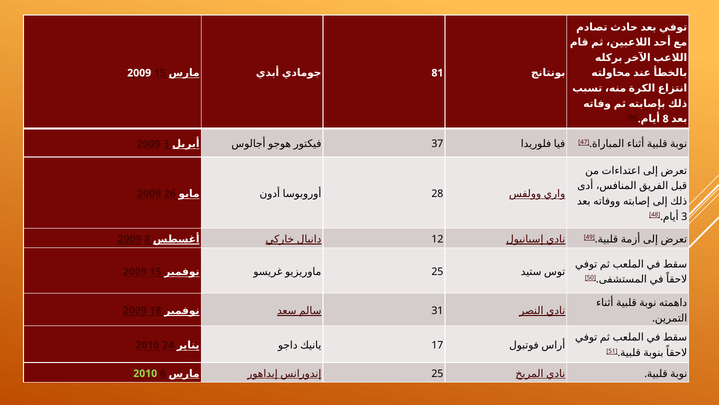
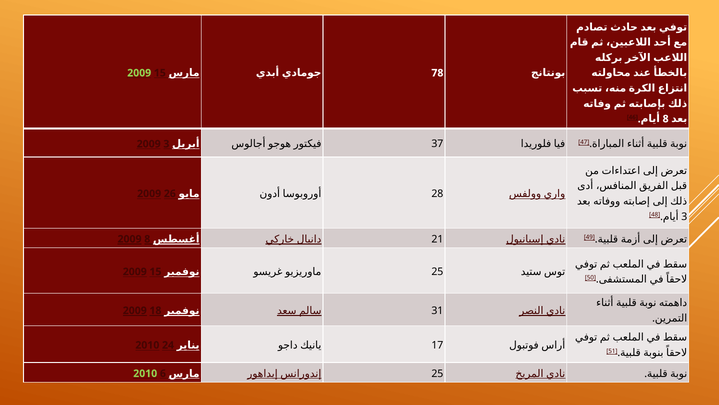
2009 at (139, 73) colour: white -> light green
81: 81 -> 78
12: 12 -> 21
